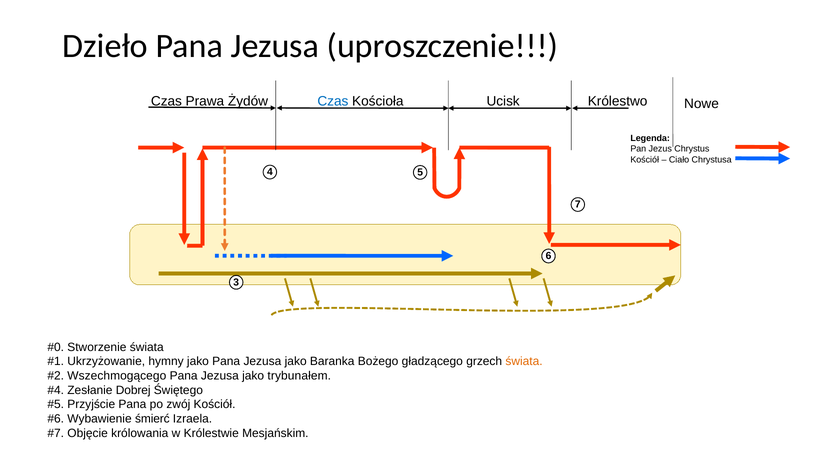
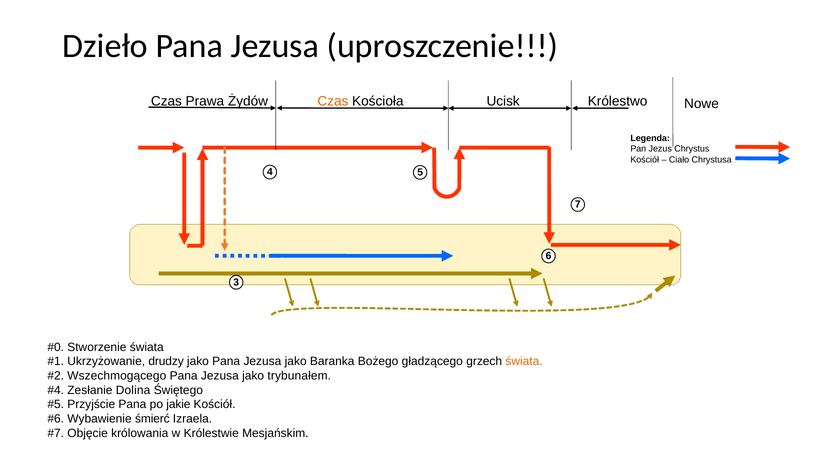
Czas at (333, 101) colour: blue -> orange
hymny: hymny -> drudzy
Dobrej: Dobrej -> Dolina
zwój: zwój -> jakie
